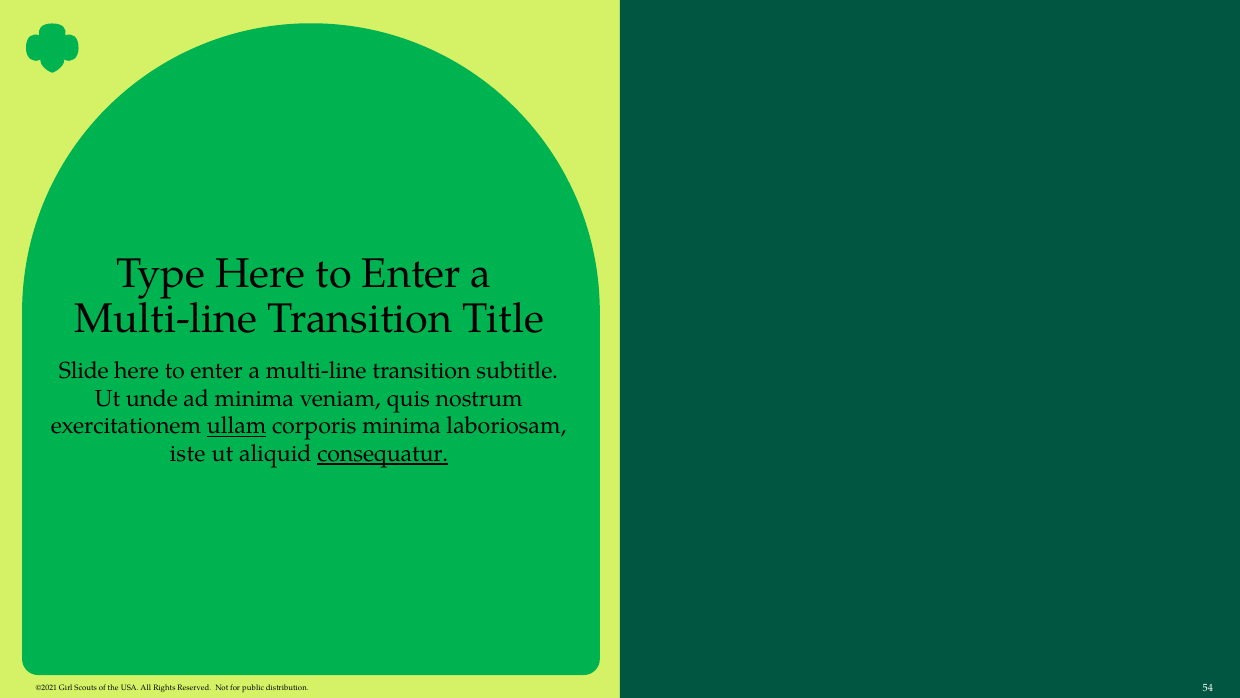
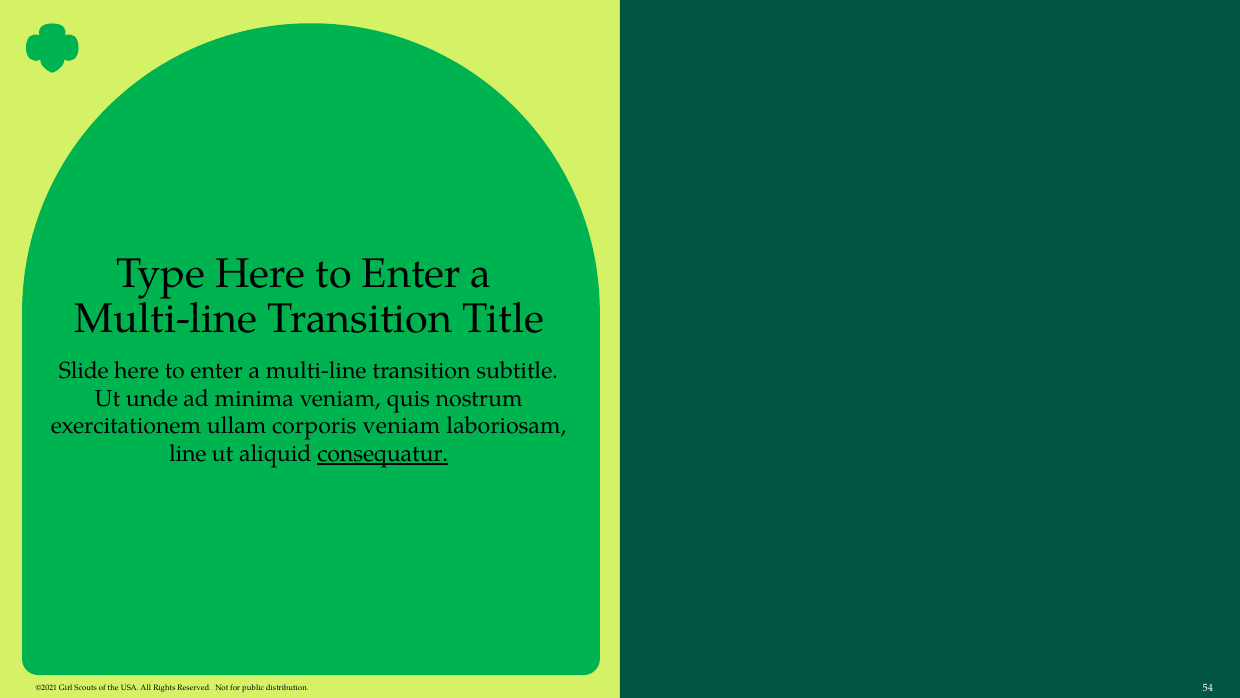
ullam underline: present -> none
corporis minima: minima -> veniam
iste: iste -> line
